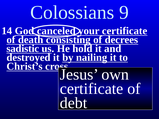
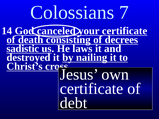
9: 9 -> 7
hold: hold -> laws
